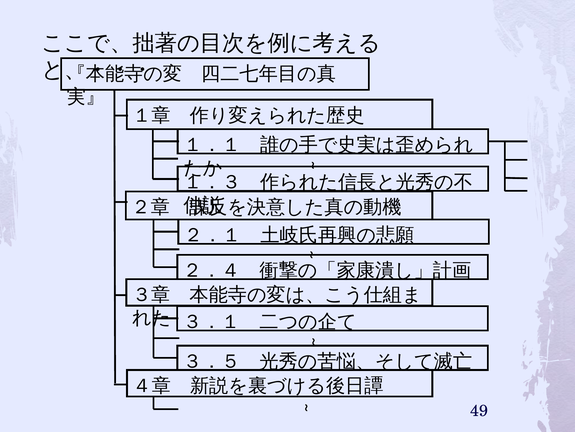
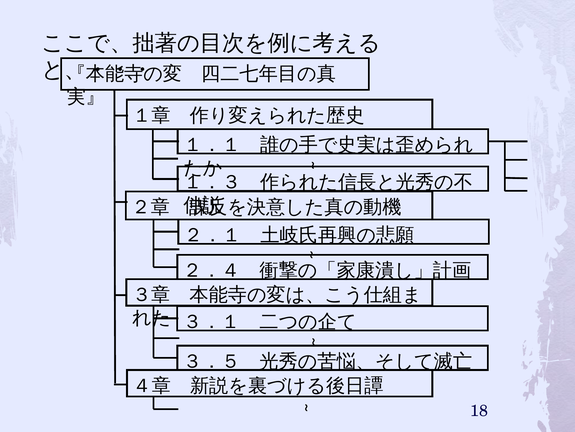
49: 49 -> 18
